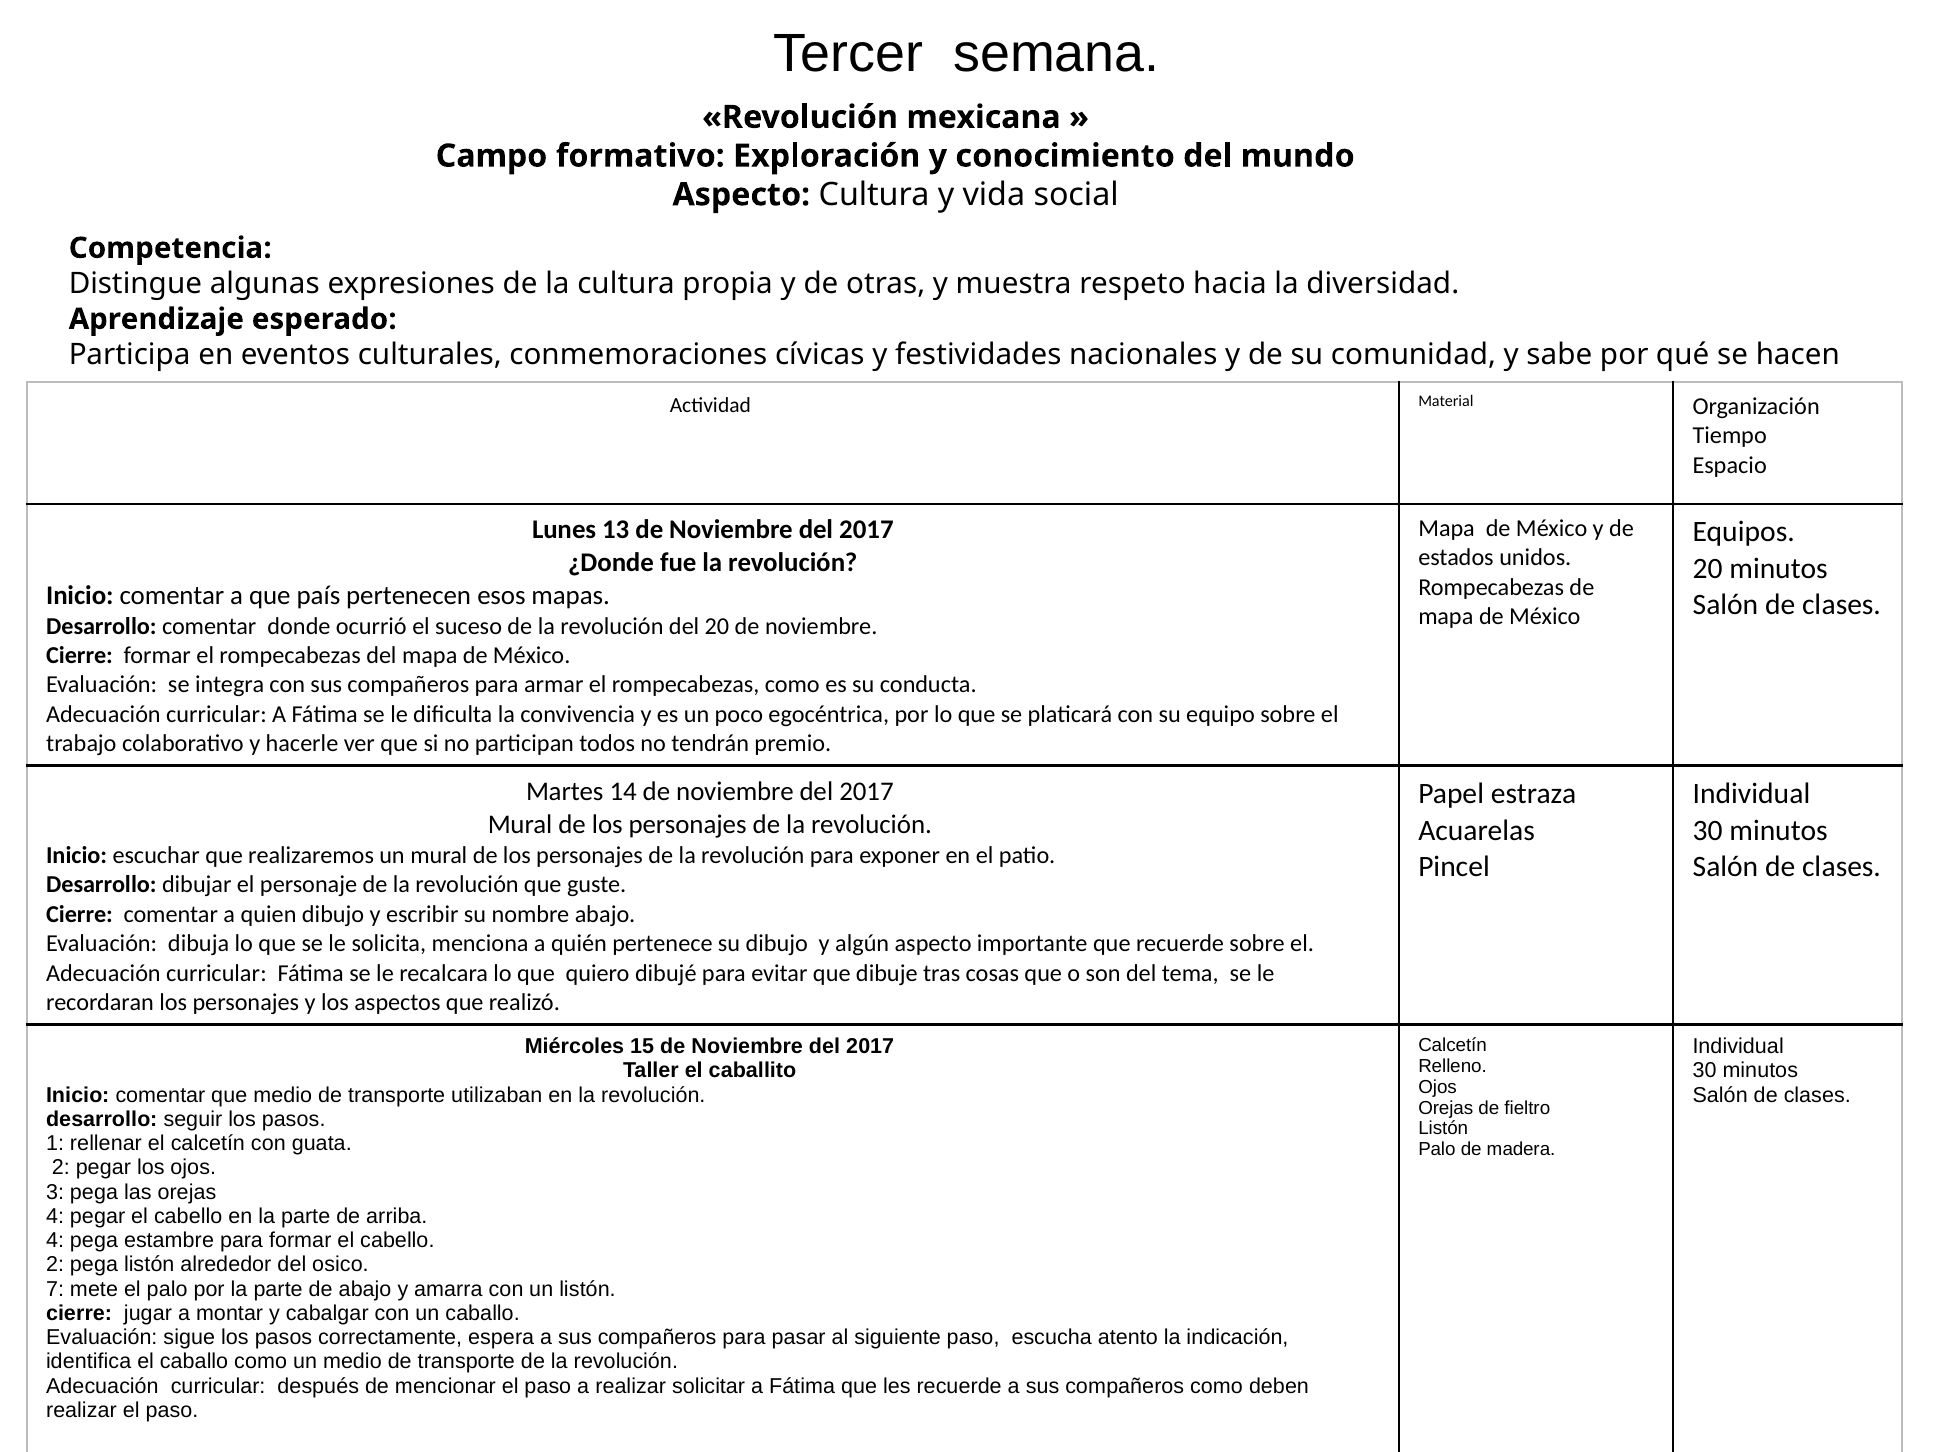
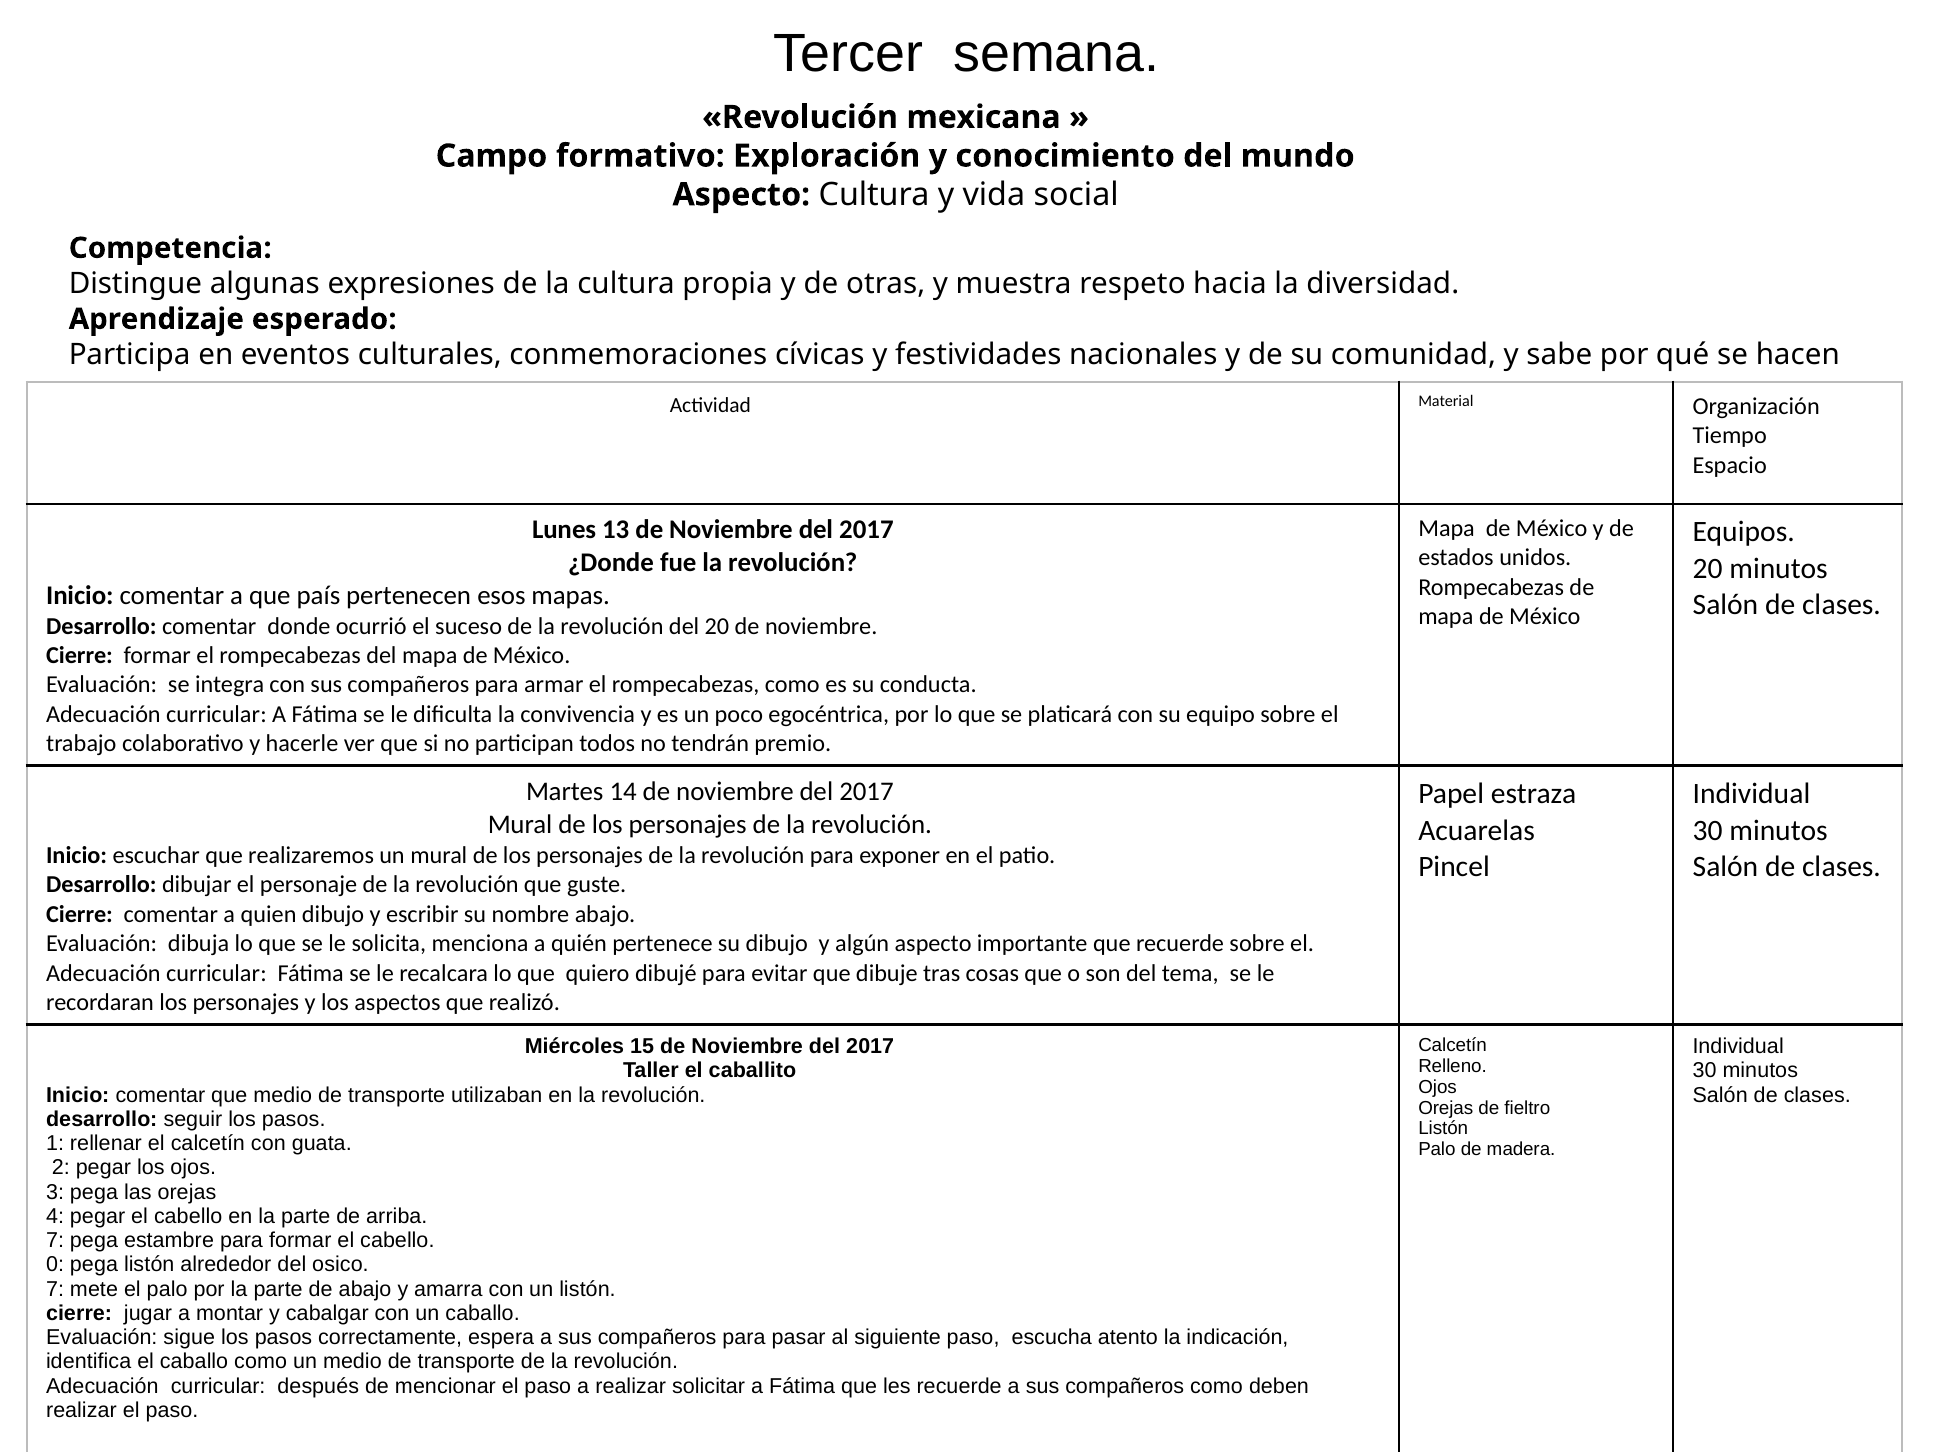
4 at (55, 1241): 4 -> 7
2 at (55, 1265): 2 -> 0
